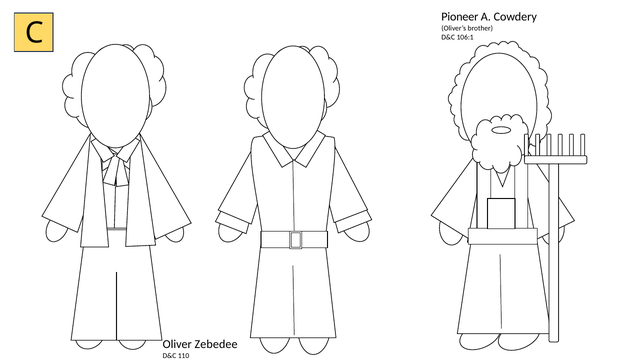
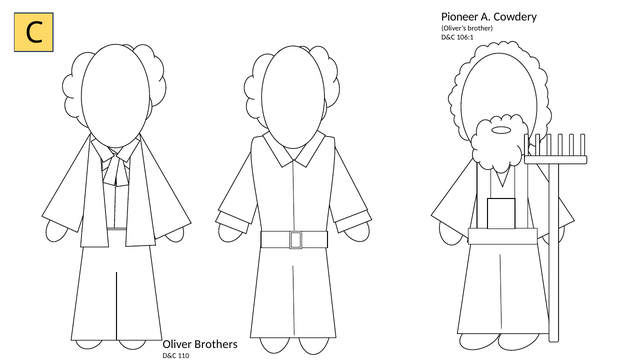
Zebedee: Zebedee -> Brothers
